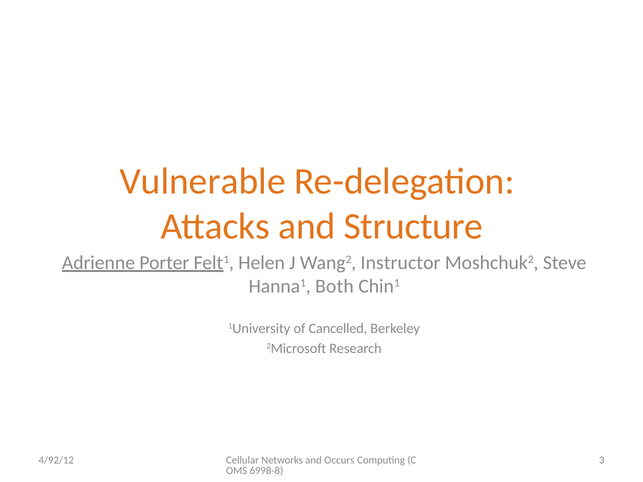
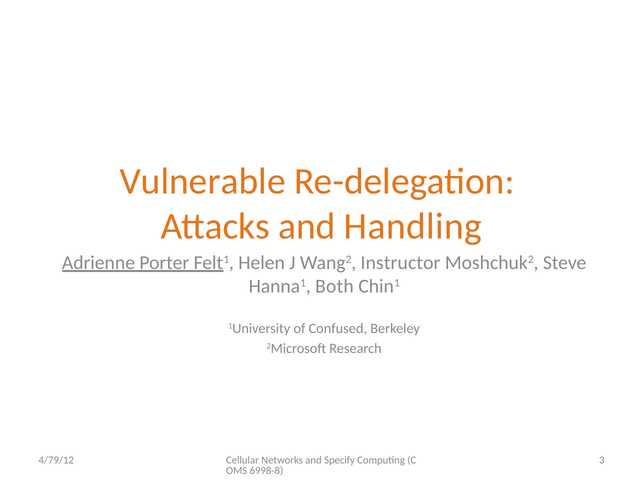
Structure: Structure -> Handling
Cancelled: Cancelled -> Confused
Occurs: Occurs -> Specify
4/92/12: 4/92/12 -> 4/79/12
